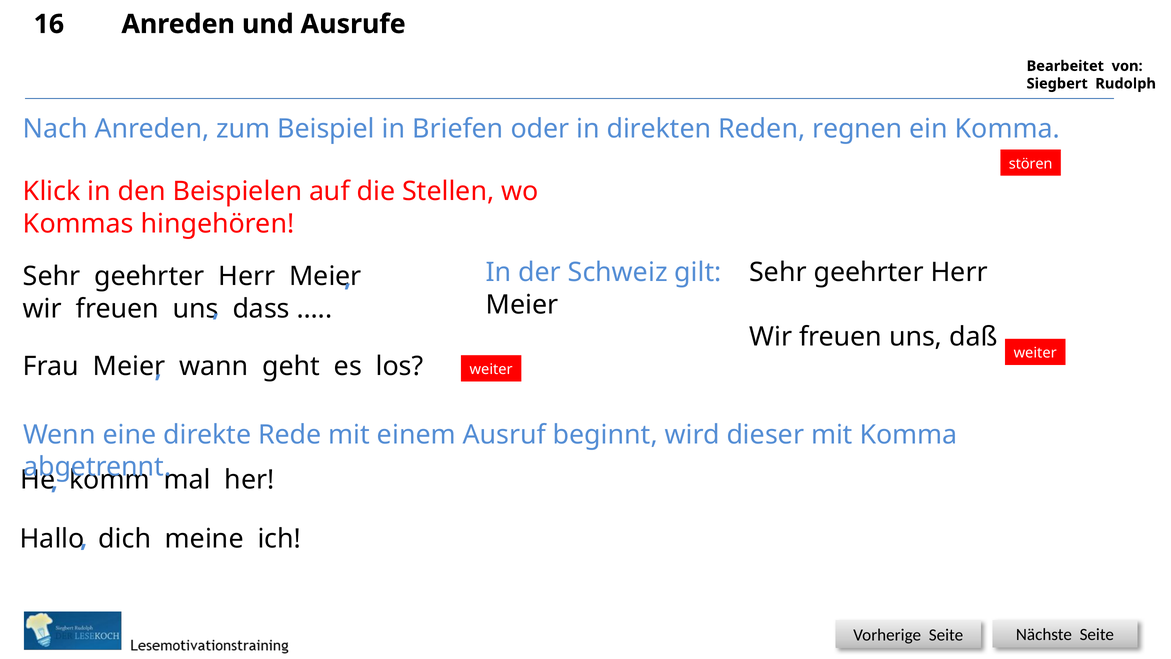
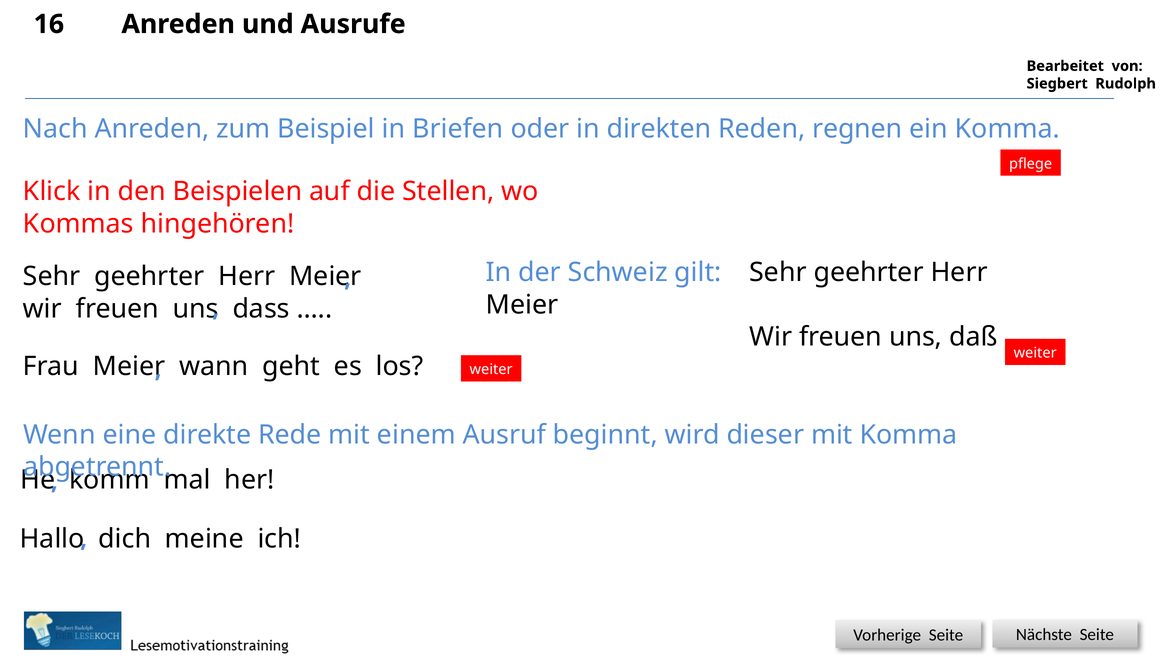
stören: stören -> pflege
